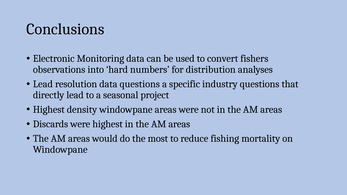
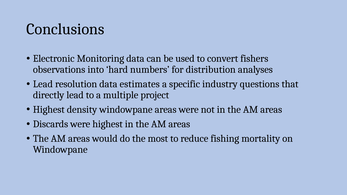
data questions: questions -> estimates
seasonal: seasonal -> multiple
